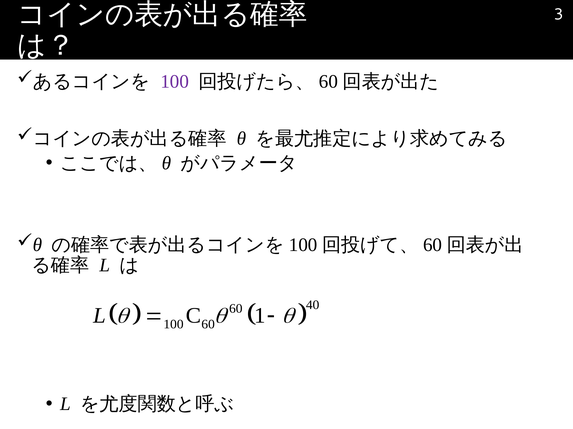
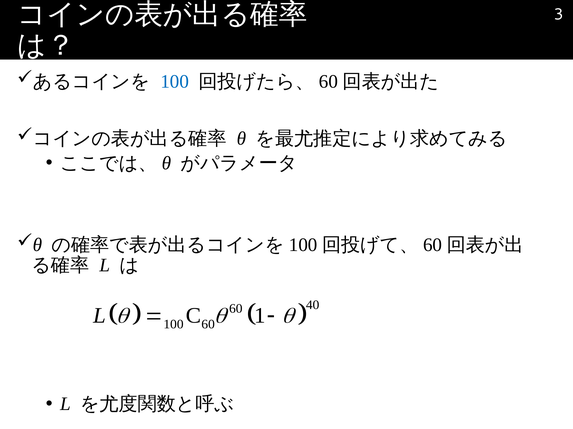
100 at (175, 82) colour: purple -> blue
